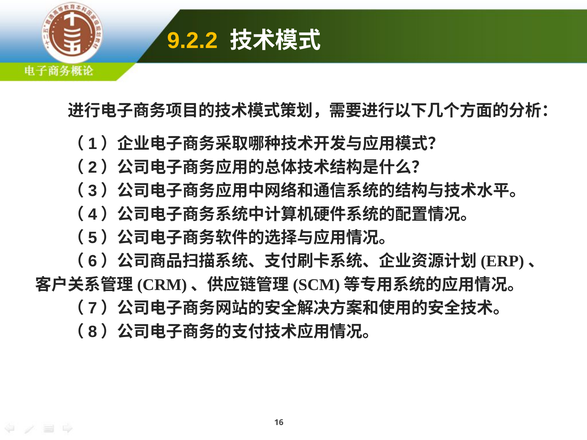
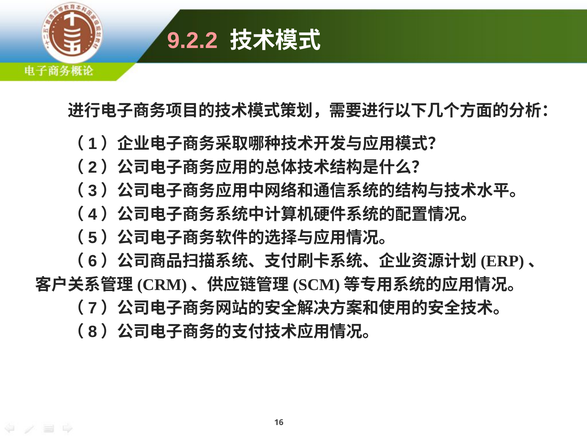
9.2.2 colour: yellow -> pink
